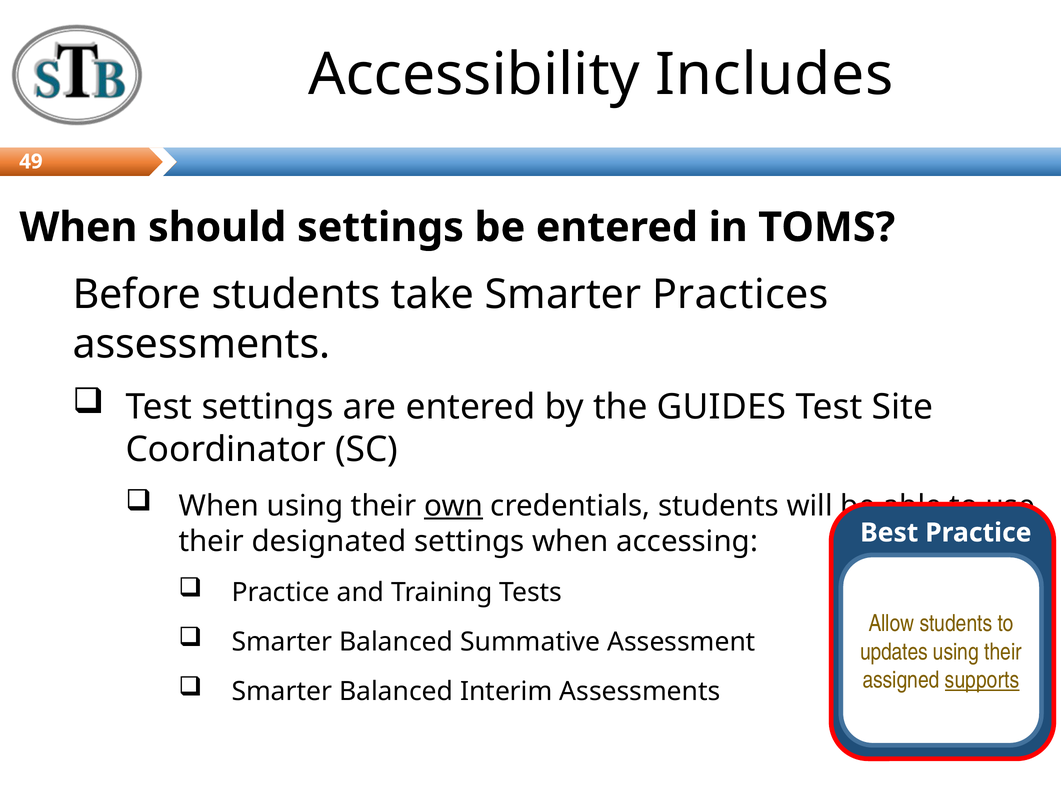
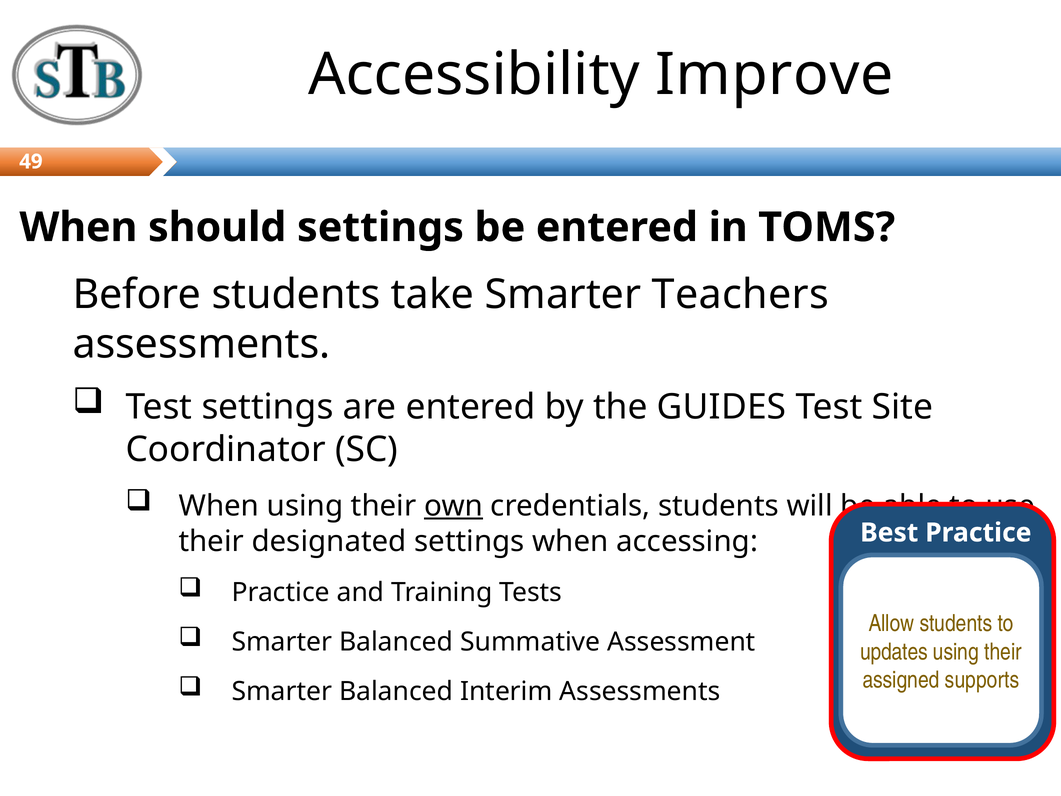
Includes: Includes -> Improve
Practices: Practices -> Teachers
supports underline: present -> none
